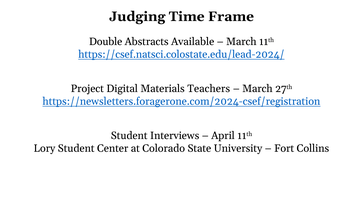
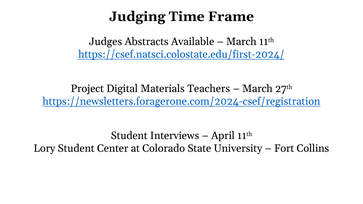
Double: Double -> Judges
https://csef.natsci.colostate.edu/lead-2024/: https://csef.natsci.colostate.edu/lead-2024/ -> https://csef.natsci.colostate.edu/first-2024/
